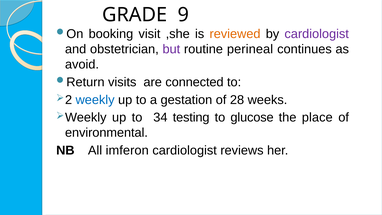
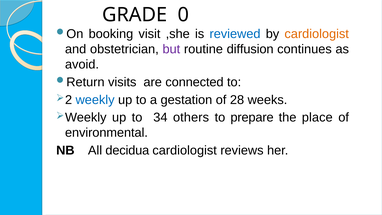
9: 9 -> 0
reviewed colour: orange -> blue
cardiologist at (317, 34) colour: purple -> orange
perineal: perineal -> diffusion
testing: testing -> others
glucose: glucose -> prepare
imferon: imferon -> decidua
